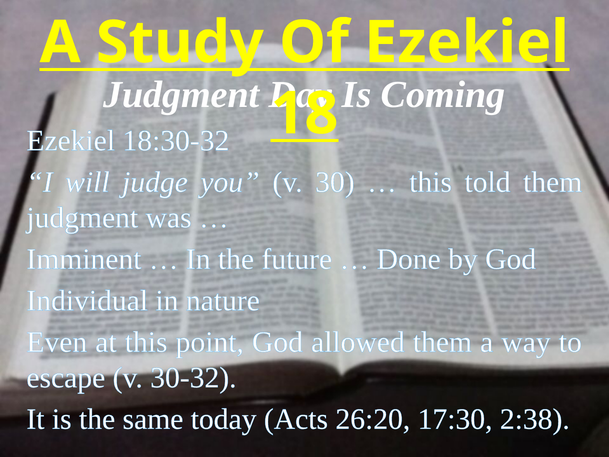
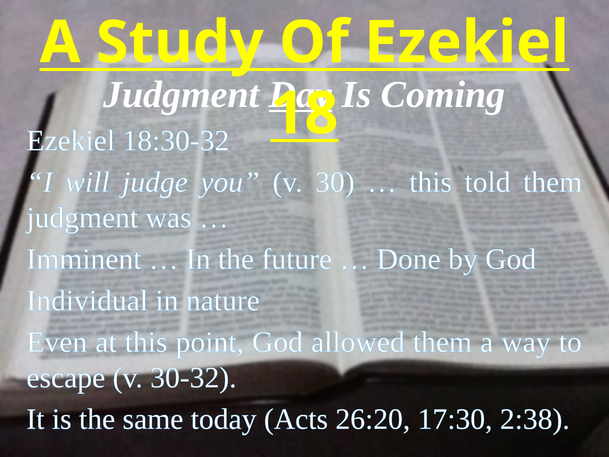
Day underline: none -> present
